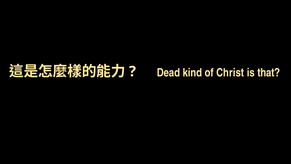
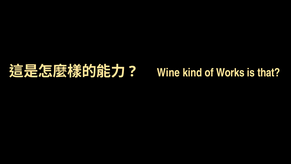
Dead: Dead -> Wine
Christ: Christ -> Works
